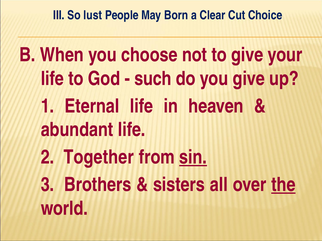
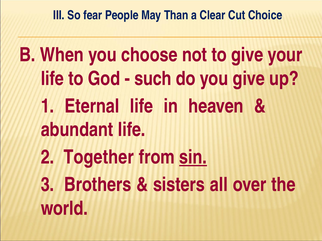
lust: lust -> fear
Born: Born -> Than
the underline: present -> none
